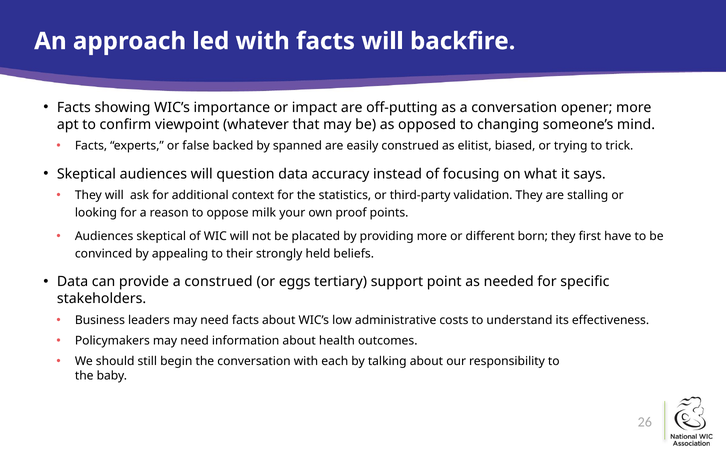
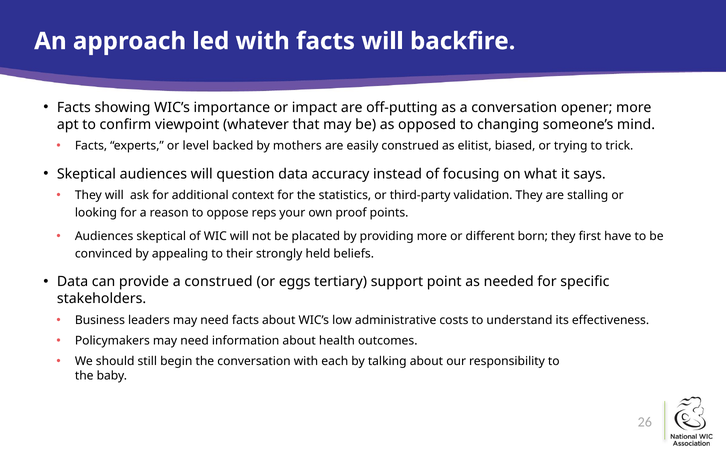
false: false -> level
spanned: spanned -> mothers
milk: milk -> reps
